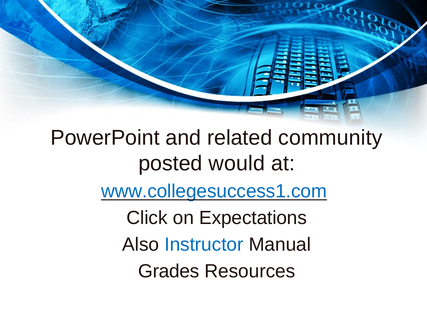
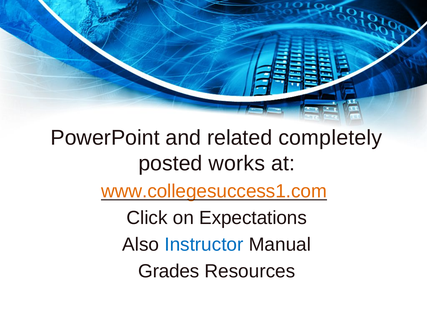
community: community -> completely
would: would -> works
www.collegesuccess1.com colour: blue -> orange
